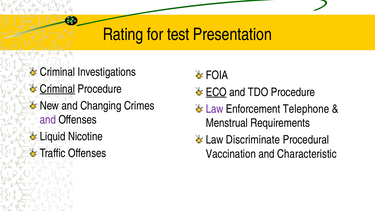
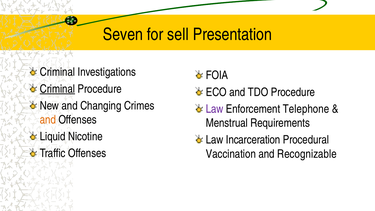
Rating: Rating -> Seven
test: test -> sell
ECO underline: present -> none
and at (48, 120) colour: purple -> orange
Discriminate: Discriminate -> Incarceration
Characteristic: Characteristic -> Recognizable
